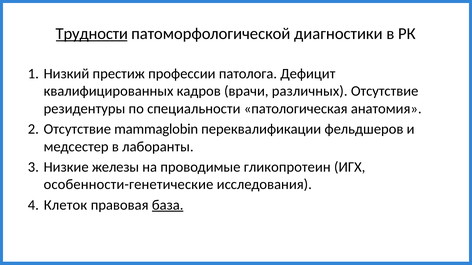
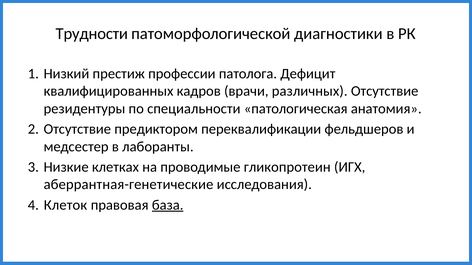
Трудности underline: present -> none
mammaglobin: mammaglobin -> предиктором
железы: железы -> клетках
особенности-генетические: особенности-генетические -> аберрантная-генетические
